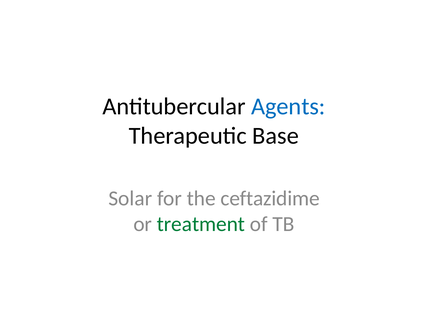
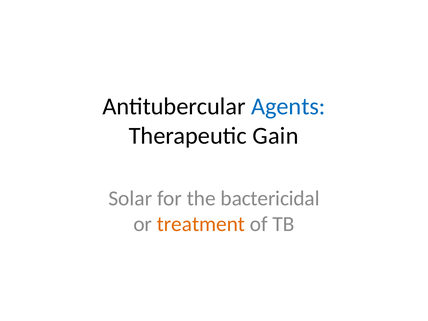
Base: Base -> Gain
ceftazidime: ceftazidime -> bactericidal
treatment colour: green -> orange
